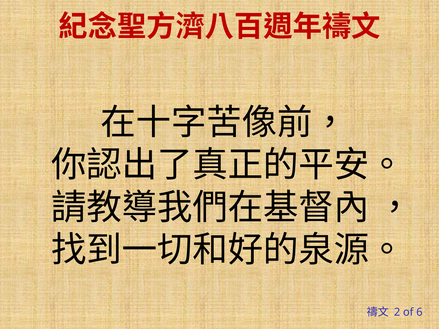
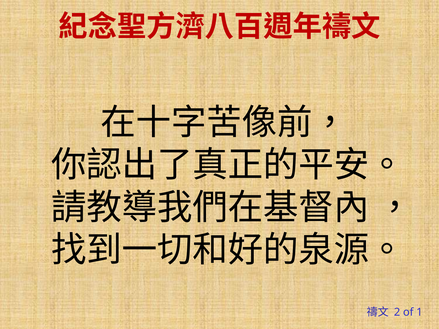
6: 6 -> 1
